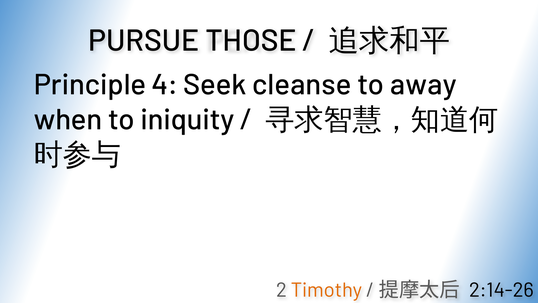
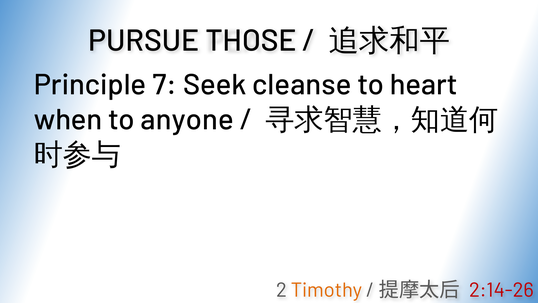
4: 4 -> 7
away: away -> heart
iniquity: iniquity -> anyone
2:14-26 colour: black -> red
